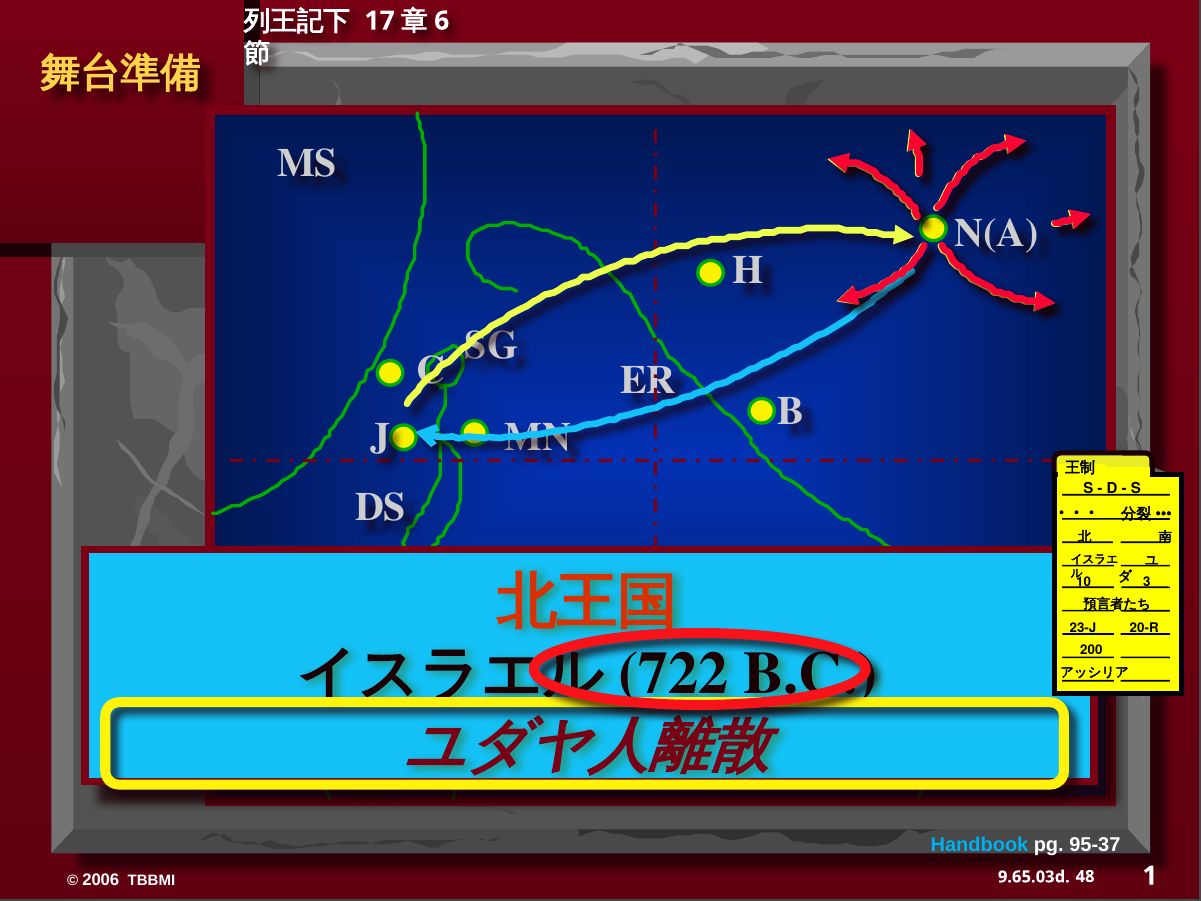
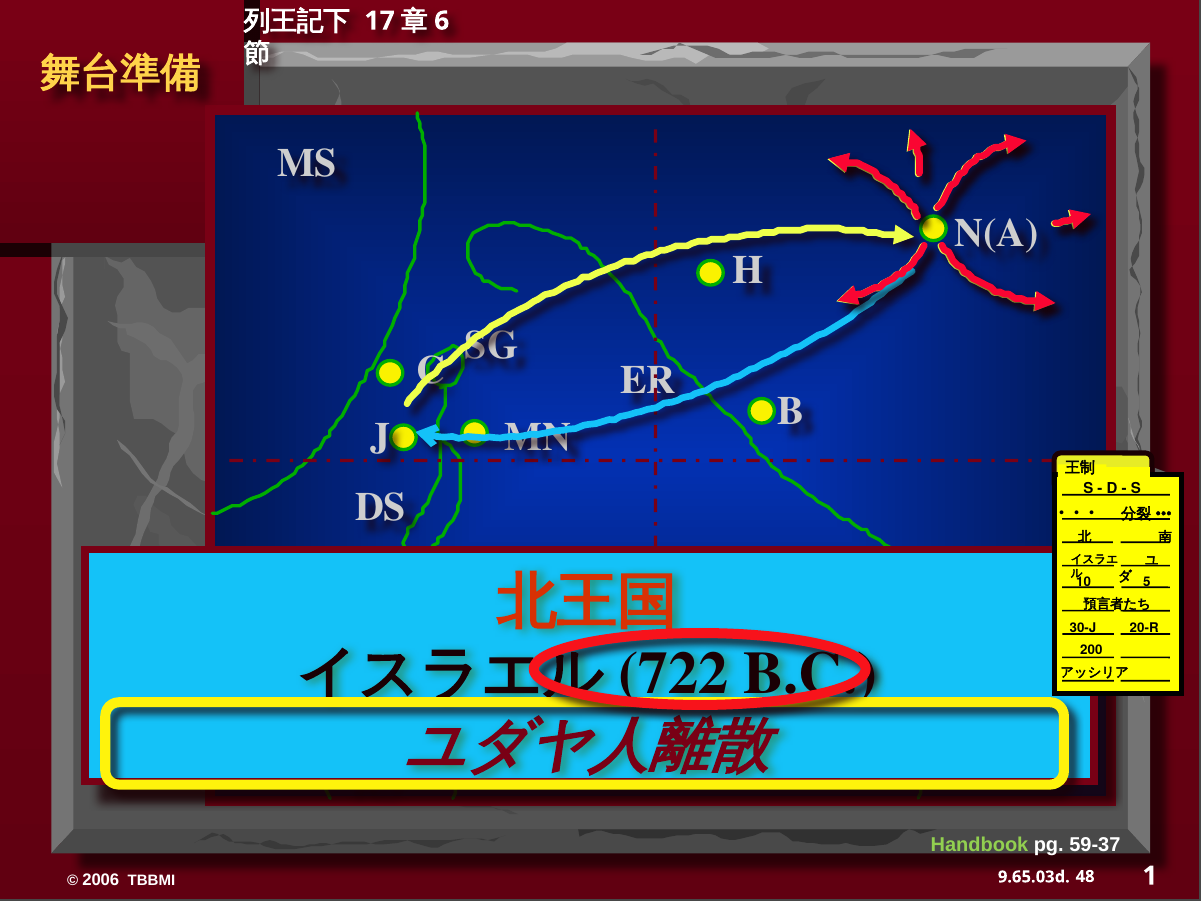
3: 3 -> 5
23-J: 23-J -> 30-J
Handbook colour: light blue -> light green
95-37: 95-37 -> 59-37
